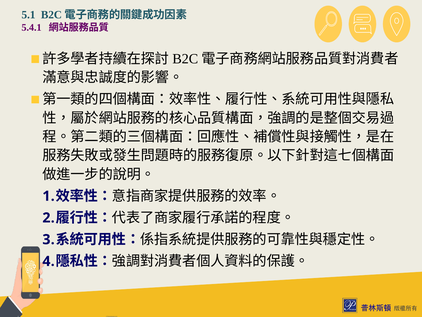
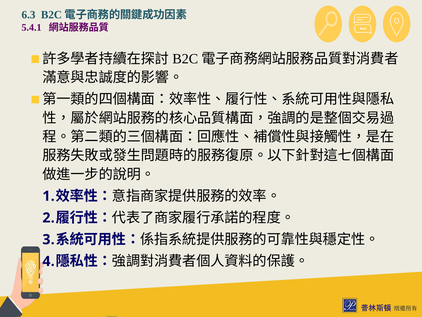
5.1: 5.1 -> 6.3
